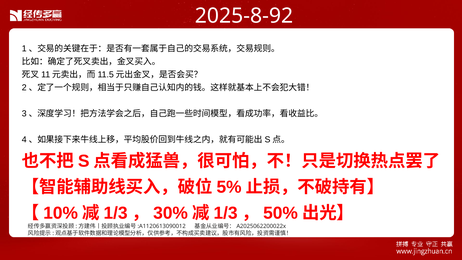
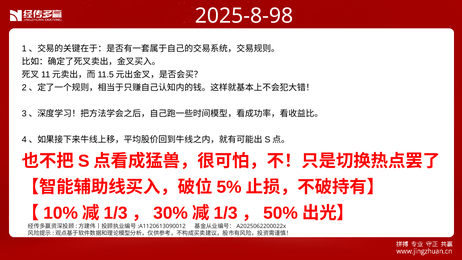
2025-8-92: 2025-8-92 -> 2025-8-98
